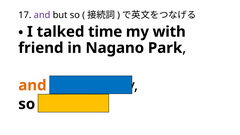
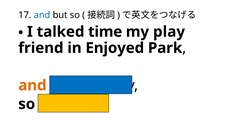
and at (42, 15) colour: purple -> blue
with: with -> play
Nagano: Nagano -> Enjoyed
